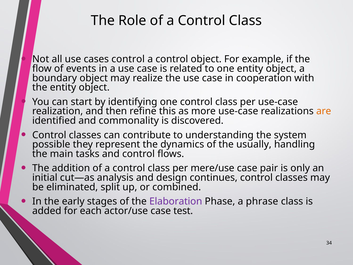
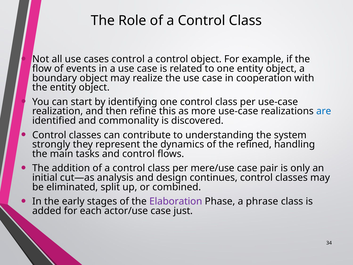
are colour: orange -> blue
possible: possible -> strongly
usually: usually -> refined
test: test -> just
